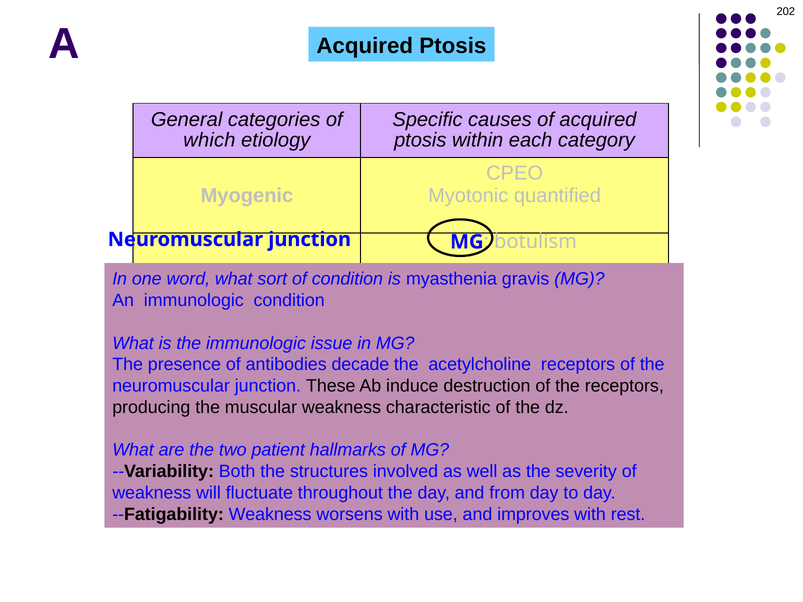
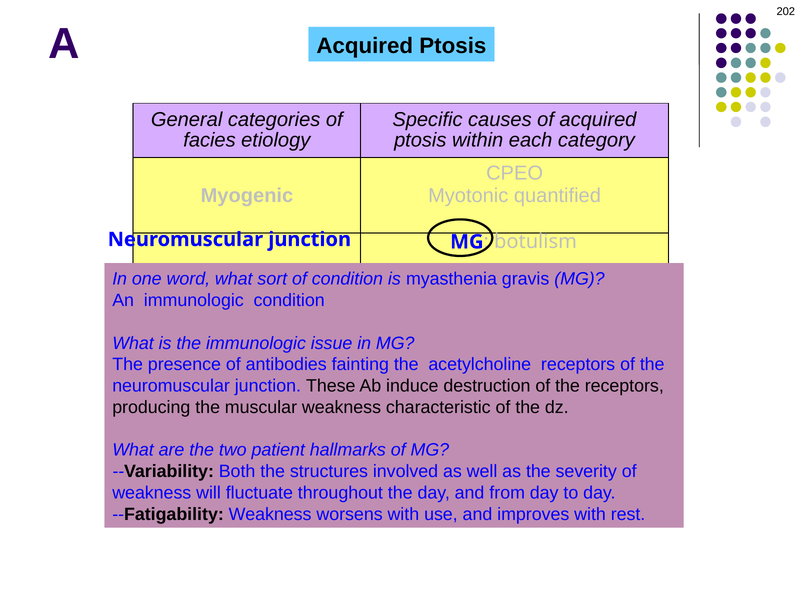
which: which -> facies
decade: decade -> fainting
